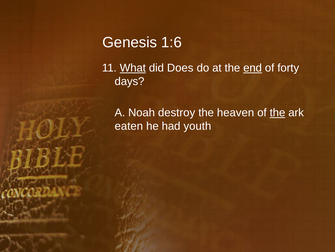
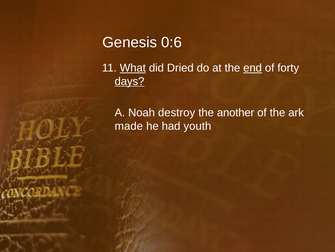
1:6: 1:6 -> 0:6
Does: Does -> Dried
days underline: none -> present
heaven: heaven -> another
the at (277, 112) underline: present -> none
eaten: eaten -> made
